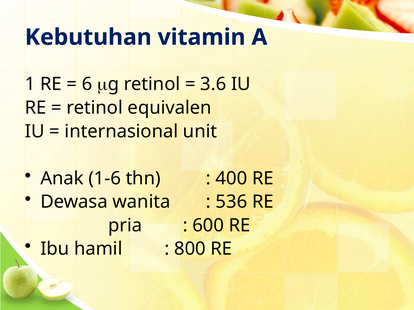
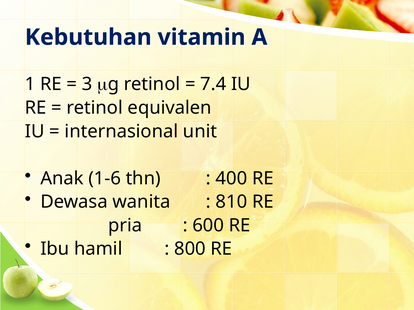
6: 6 -> 3
3.6: 3.6 -> 7.4
536: 536 -> 810
